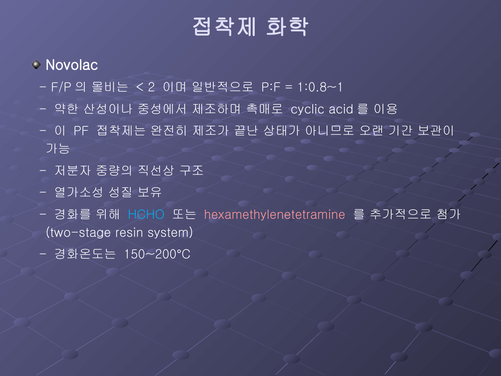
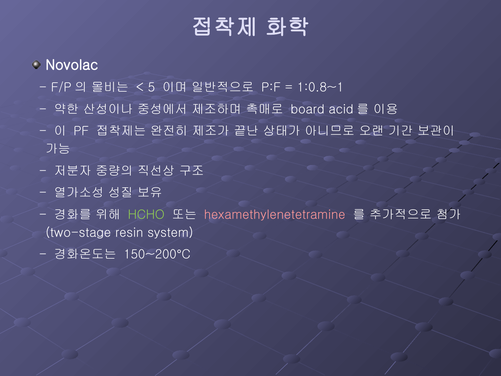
2: 2 -> 5
cyclic: cyclic -> board
HCHO colour: light blue -> light green
